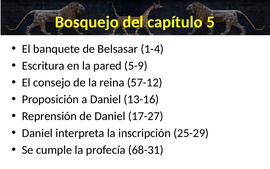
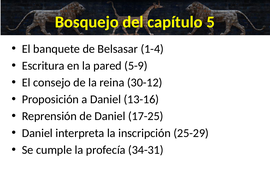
57-12: 57-12 -> 30-12
17-27: 17-27 -> 17-25
68-31: 68-31 -> 34-31
